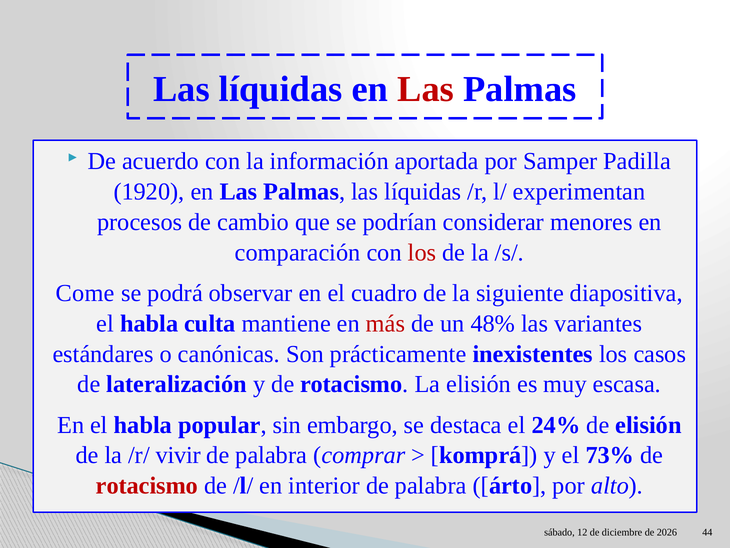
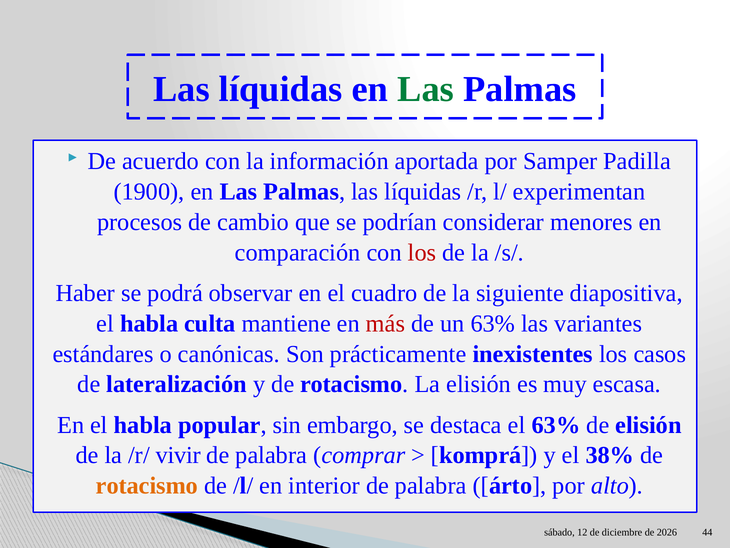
Las at (426, 89) colour: red -> green
1920: 1920 -> 1900
Come: Come -> Haber
un 48%: 48% -> 63%
el 24%: 24% -> 63%
73%: 73% -> 38%
rotacismo at (147, 485) colour: red -> orange
